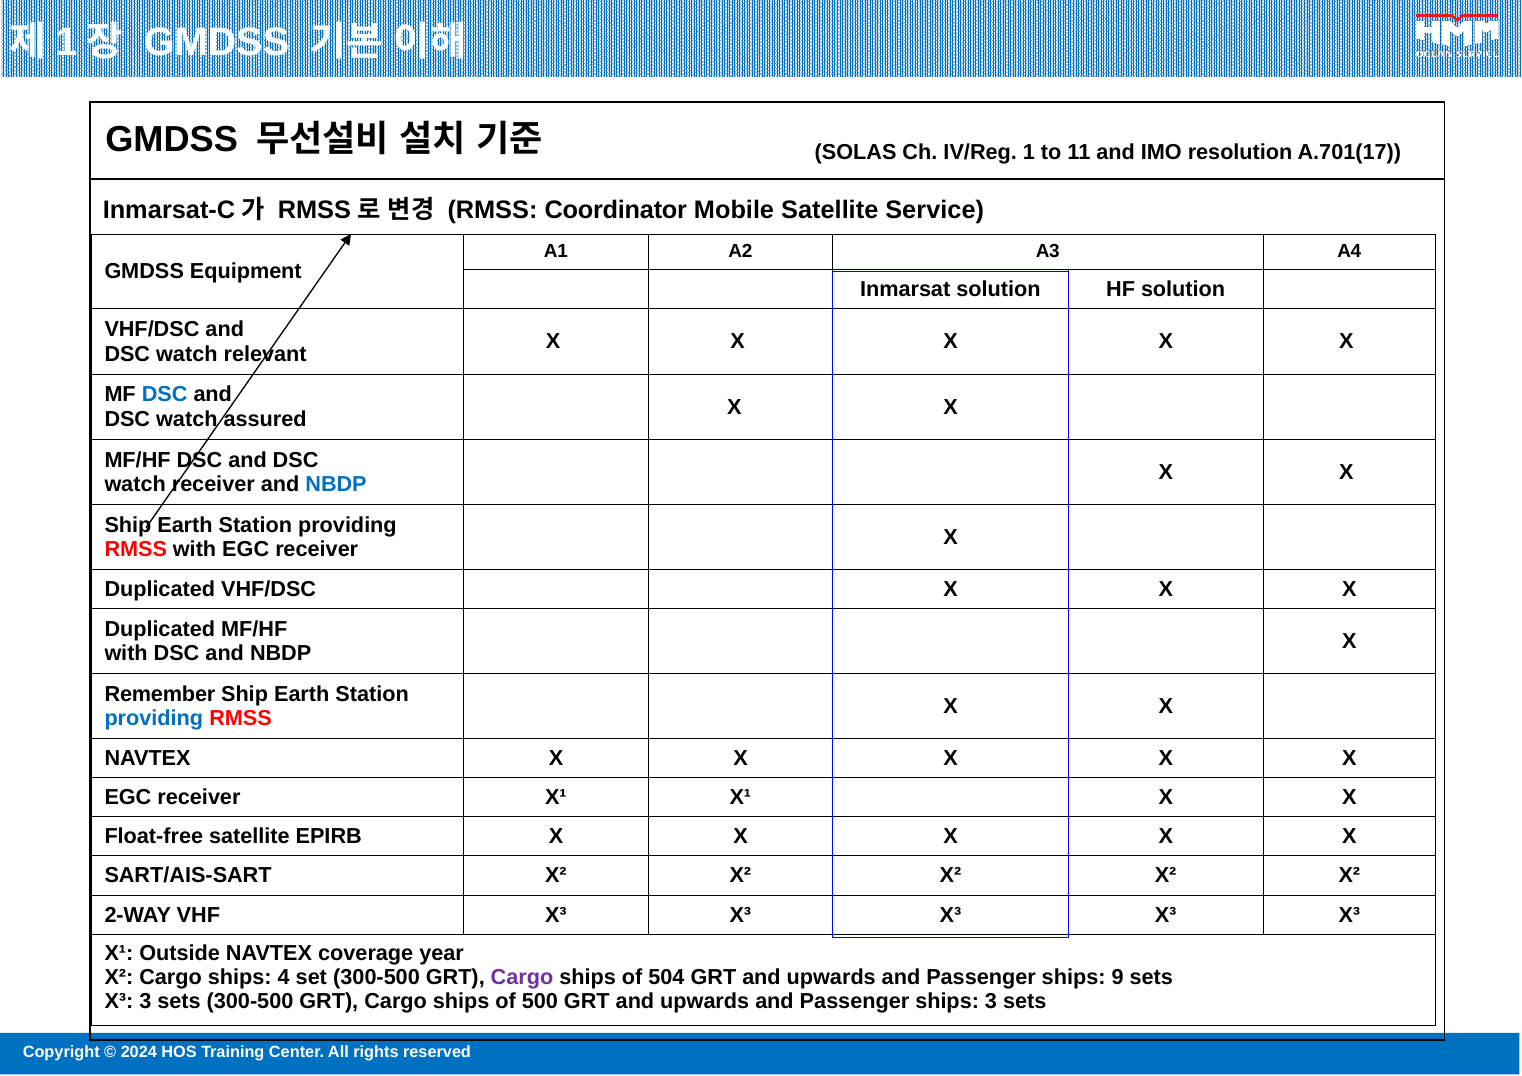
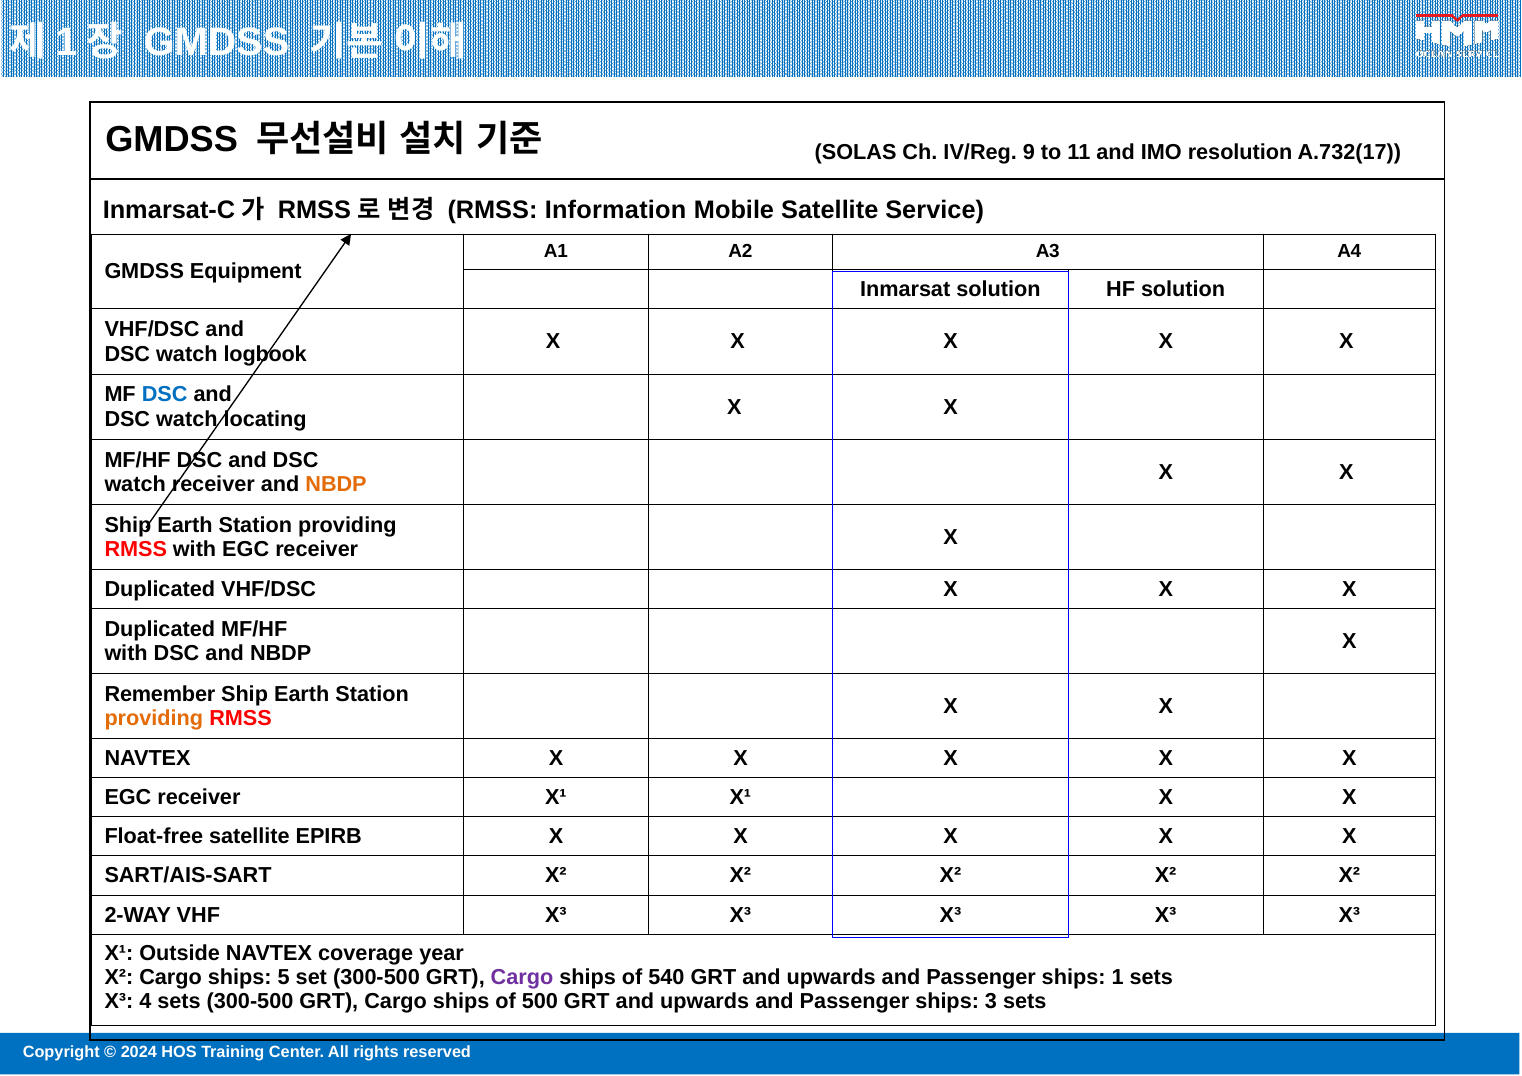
IV/Reg 1: 1 -> 9
A.701(17: A.701(17 -> A.732(17
Coordinator: Coordinator -> Information
relevant: relevant -> logbook
assured: assured -> locating
NBDP at (336, 484) colour: blue -> orange
providing at (154, 719) colour: blue -> orange
4: 4 -> 5
504: 504 -> 540
ships 9: 9 -> 1
X³ 3: 3 -> 4
